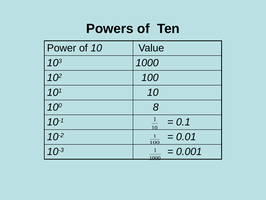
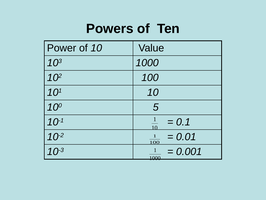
8: 8 -> 5
